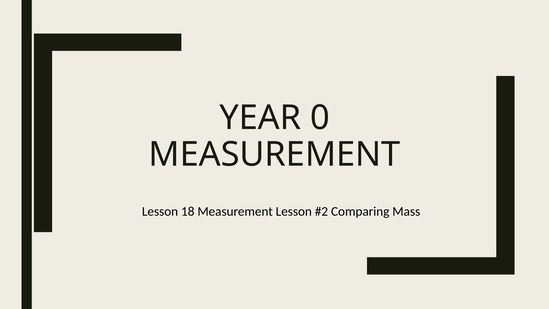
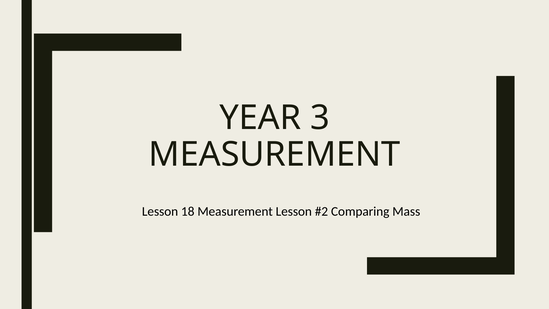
0: 0 -> 3
